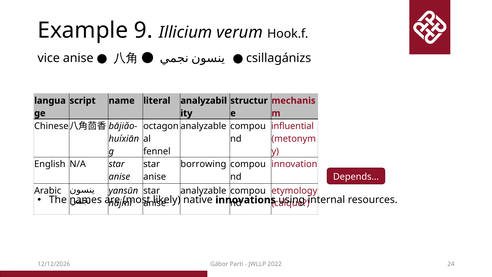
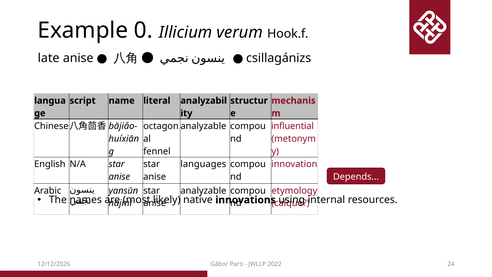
9: 9 -> 0
vice: vice -> late
borrowing: borrowing -> languages
